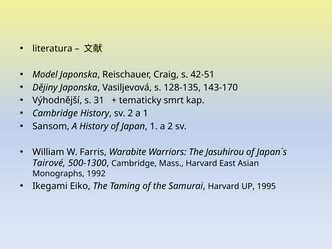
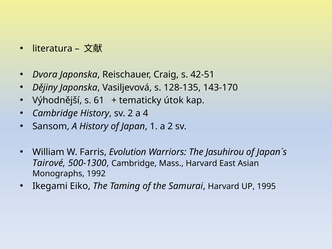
Model: Model -> Dvora
31: 31 -> 61
smrt: smrt -> útok
a 1: 1 -> 4
Warabite: Warabite -> Evolution
